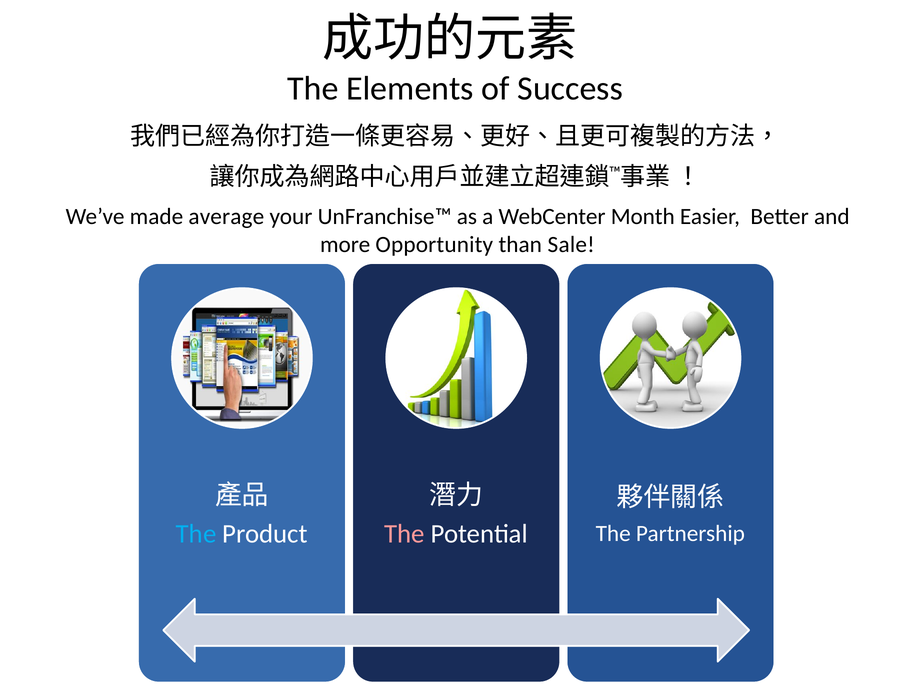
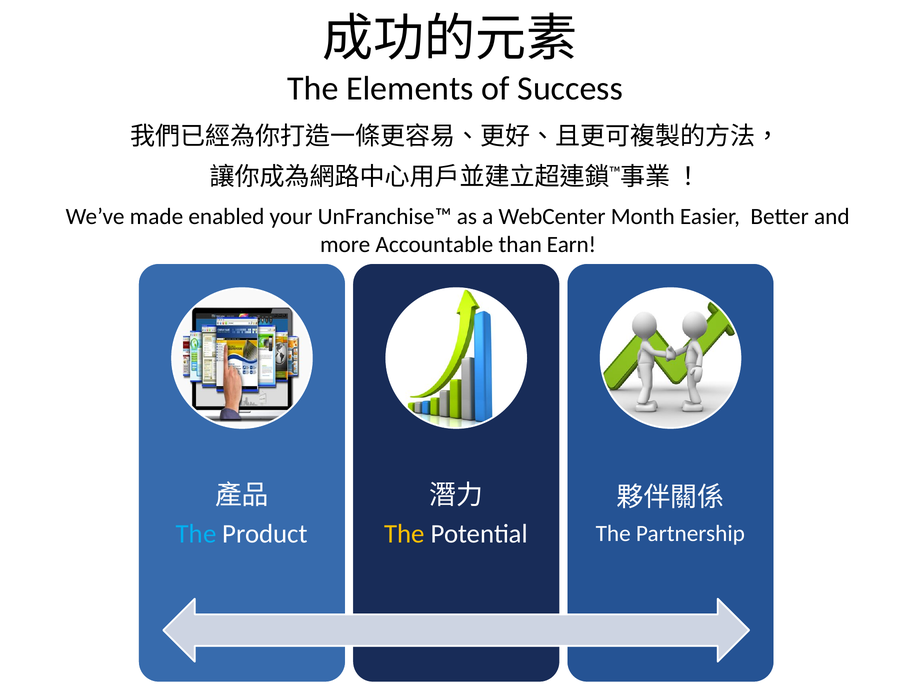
average: average -> enabled
Opportunity: Opportunity -> Accountable
Sale: Sale -> Earn
The at (404, 534) colour: pink -> yellow
